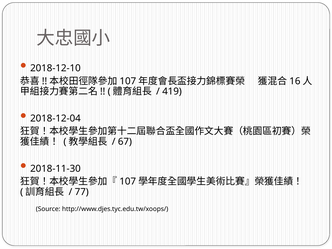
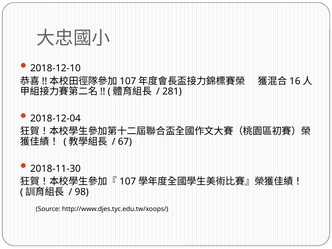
419: 419 -> 281
77: 77 -> 98
